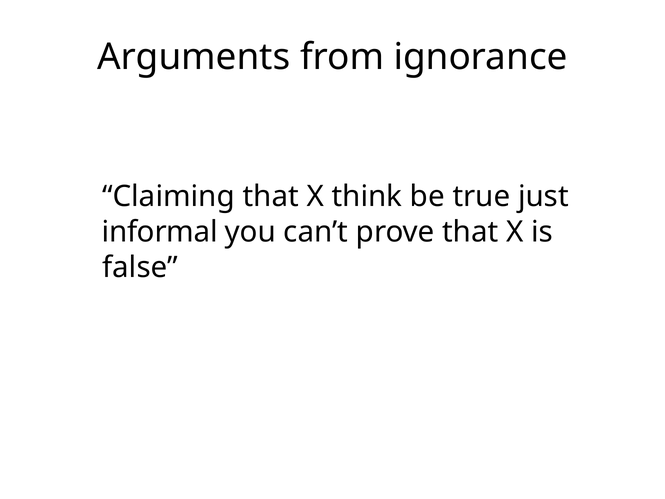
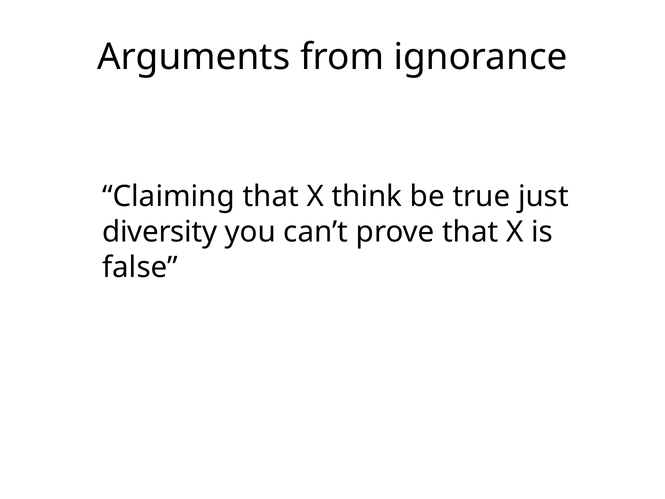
informal: informal -> diversity
